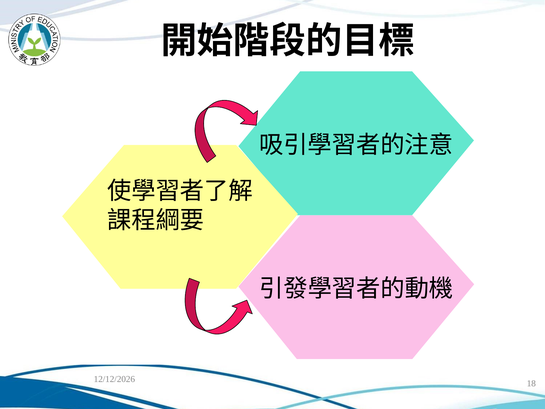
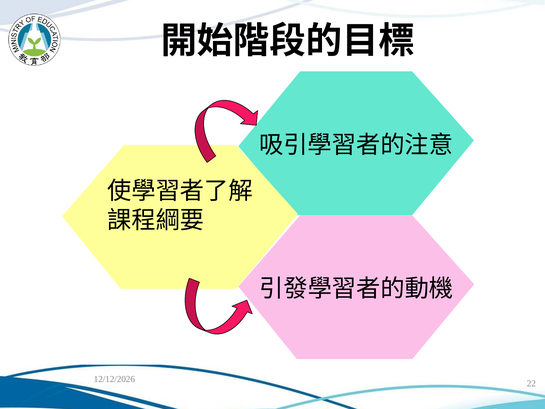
18: 18 -> 22
